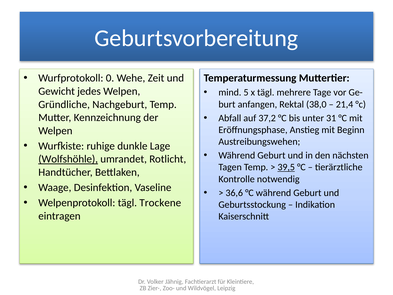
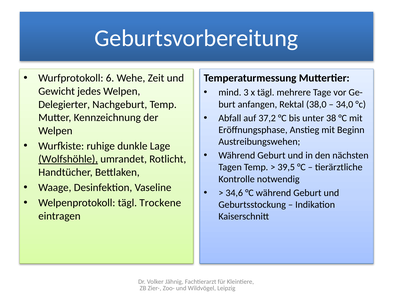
0: 0 -> 6
5: 5 -> 3
Gründliche: Gründliche -> Delegierter
21,4: 21,4 -> 34,0
31: 31 -> 38
39,5 underline: present -> none
36,6: 36,6 -> 34,6
